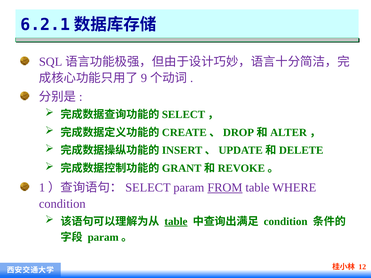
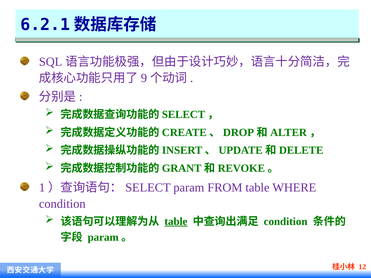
FROM underline: present -> none
